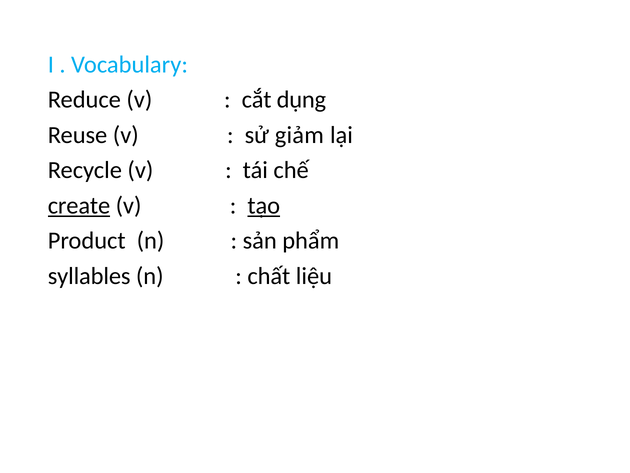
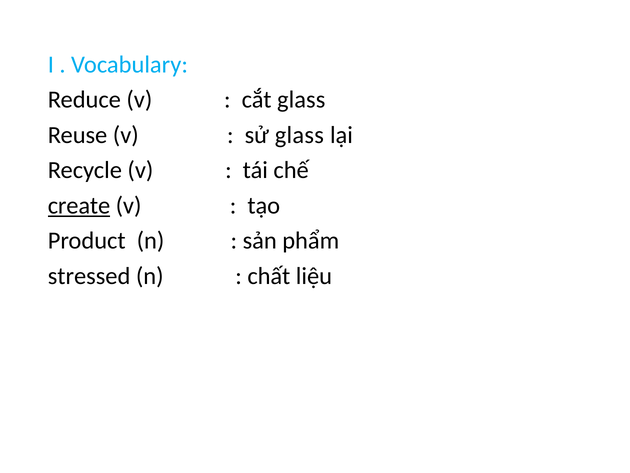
cắt dụng: dụng -> glass
sử giảm: giảm -> glass
tạo underline: present -> none
syllables: syllables -> stressed
